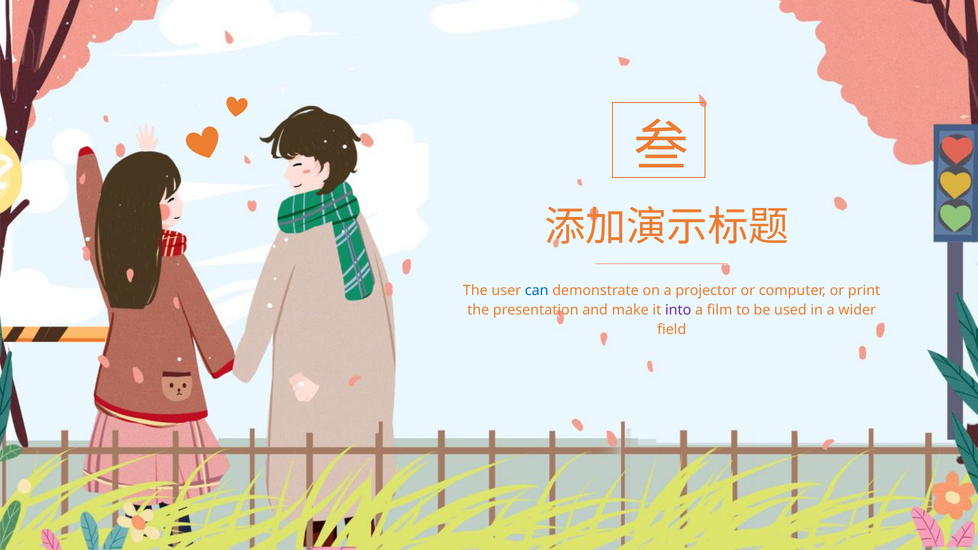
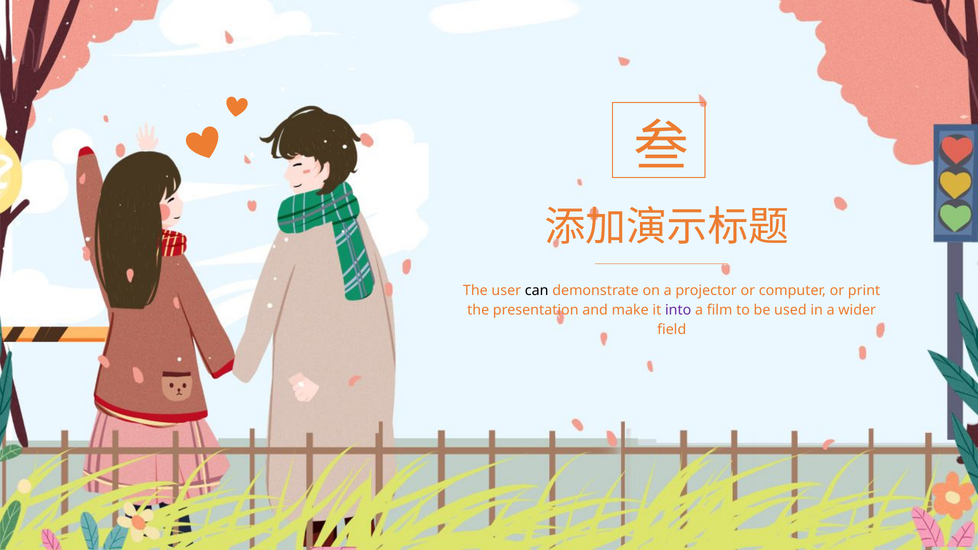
can colour: blue -> black
